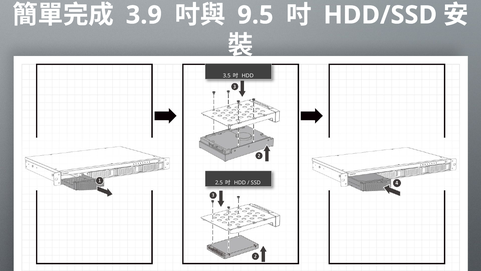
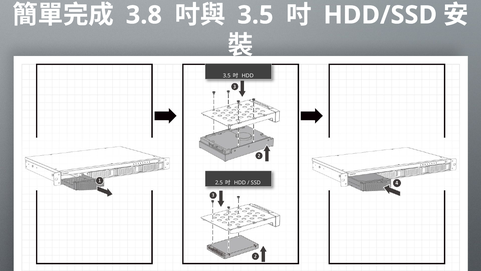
3.9: 3.9 -> 3.8
9.5 at (255, 15): 9.5 -> 3.5
